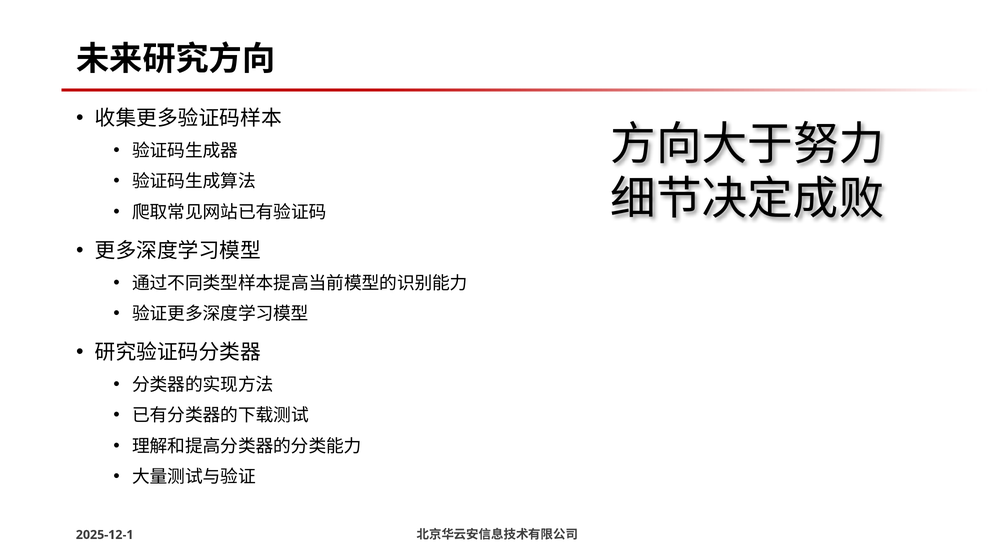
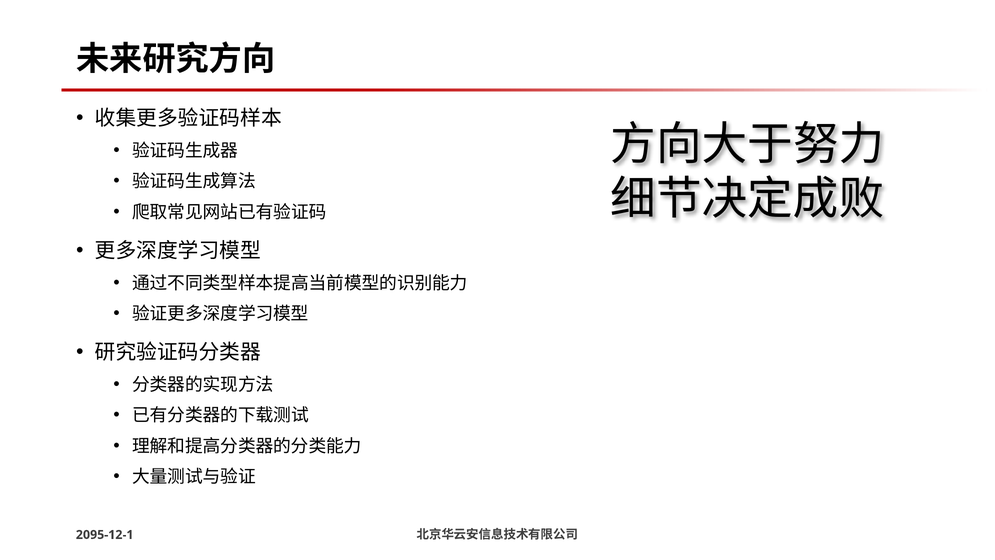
2025-12-1: 2025-12-1 -> 2095-12-1
